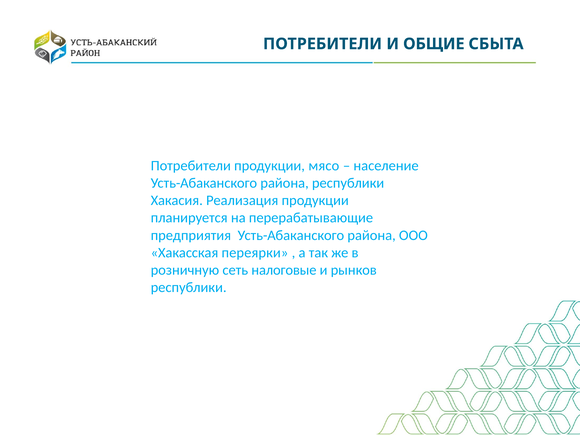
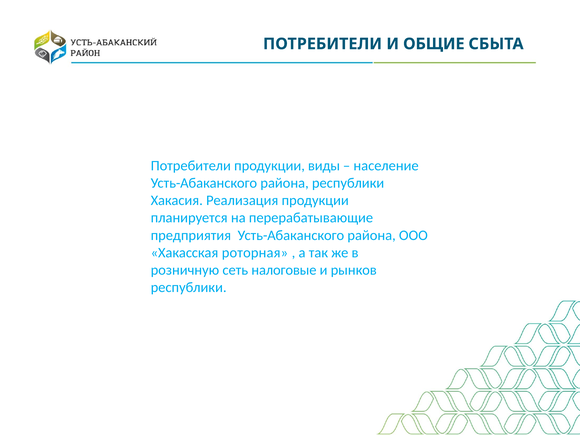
мясо: мясо -> виды
переярки: переярки -> роторная
